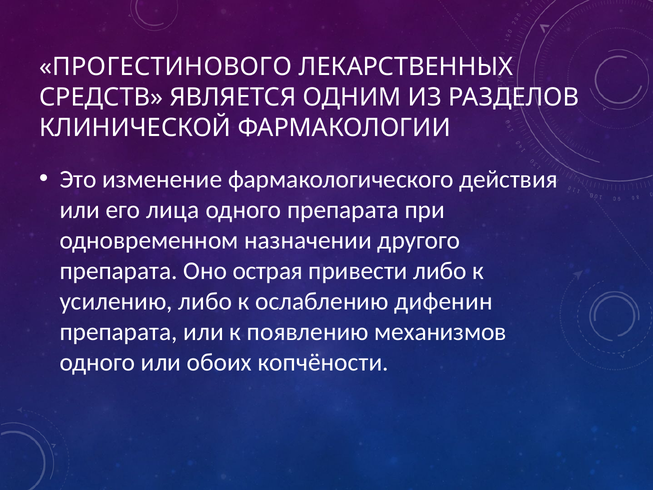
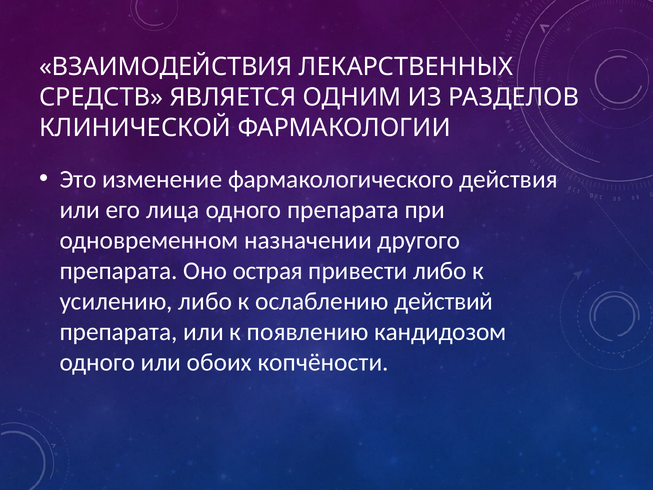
ПРОГЕСТИНОВОГО: ПРОГЕСТИНОВОГО -> ВЗАИМОДЕЙСТВИЯ
дифенин: дифенин -> действий
механизмов: механизмов -> кандидозом
